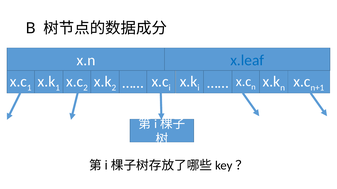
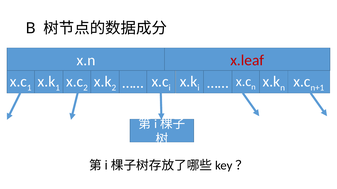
x.leaf colour: blue -> red
